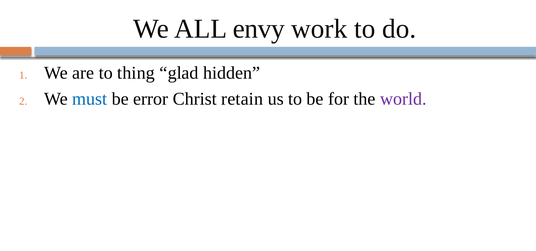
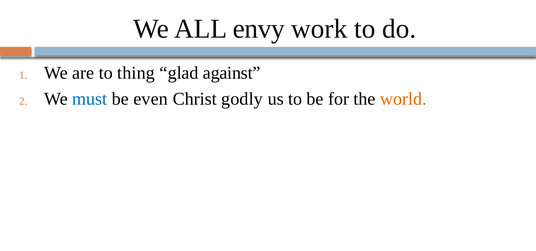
hidden: hidden -> against
error: error -> even
retain: retain -> godly
world colour: purple -> orange
